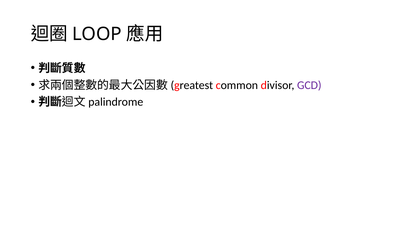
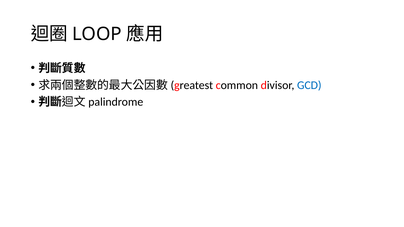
GCD colour: purple -> blue
